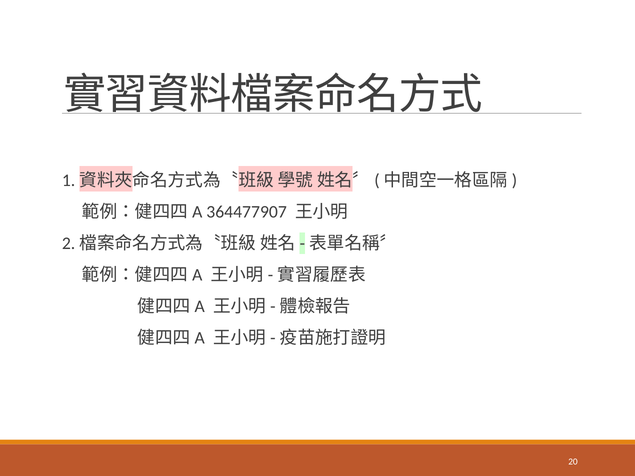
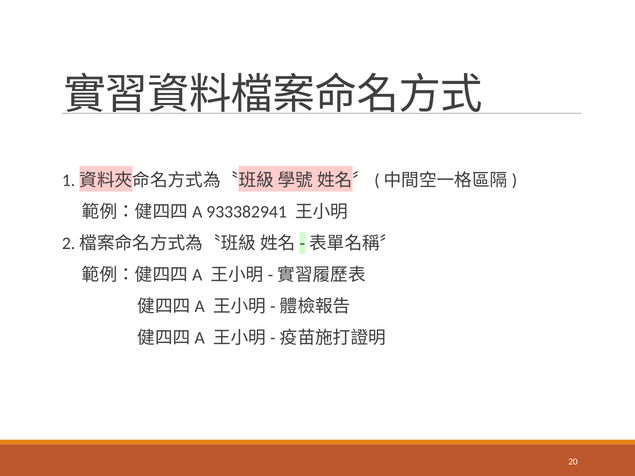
364477907: 364477907 -> 933382941
